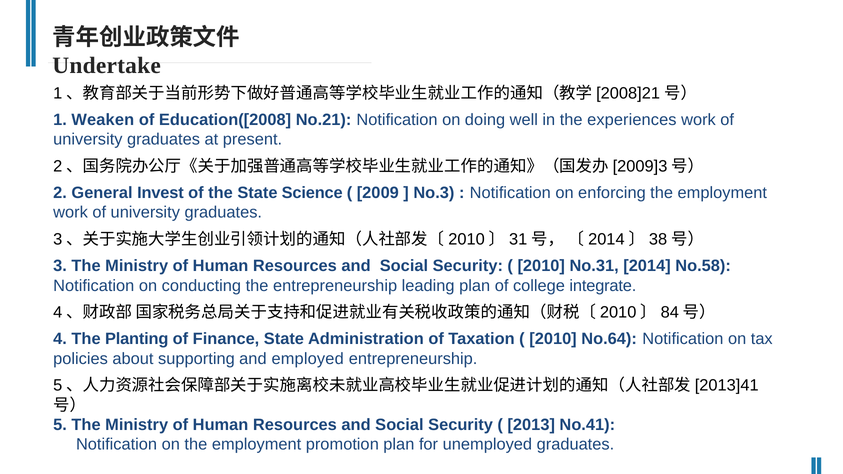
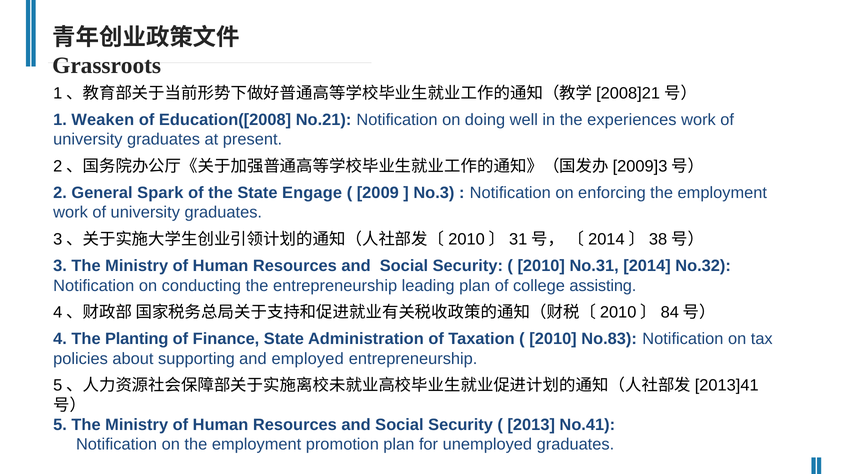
Undertake: Undertake -> Grassroots
Invest: Invest -> Spark
Science: Science -> Engage
No.58: No.58 -> No.32
integrate: integrate -> assisting
No.64: No.64 -> No.83
